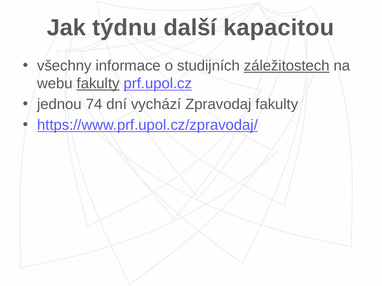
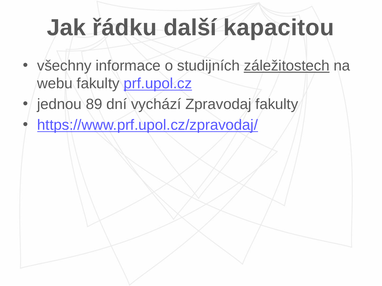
týdnu: týdnu -> řádku
fakulty at (98, 84) underline: present -> none
74: 74 -> 89
